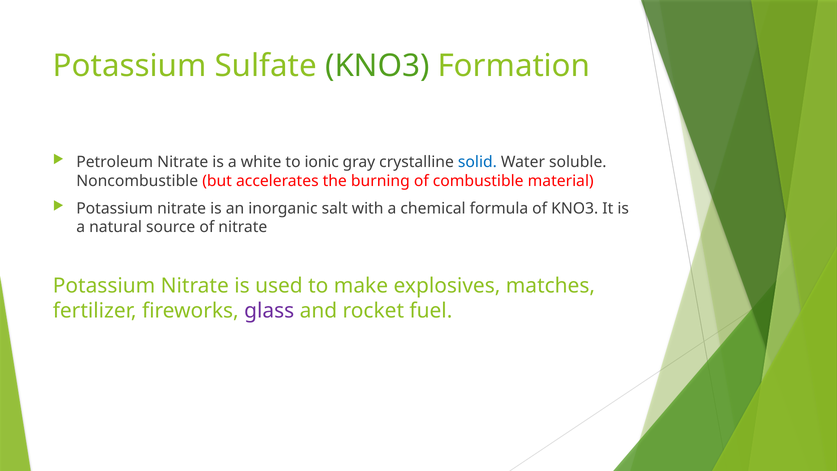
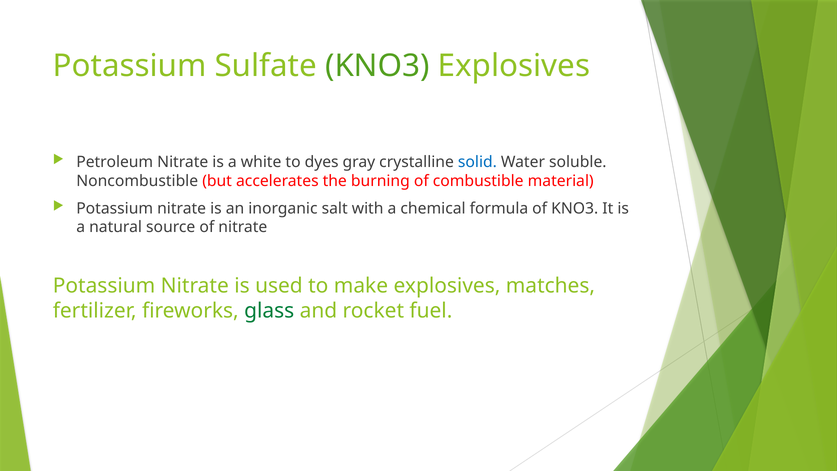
KNO3 Formation: Formation -> Explosives
ionic: ionic -> dyes
glass colour: purple -> green
